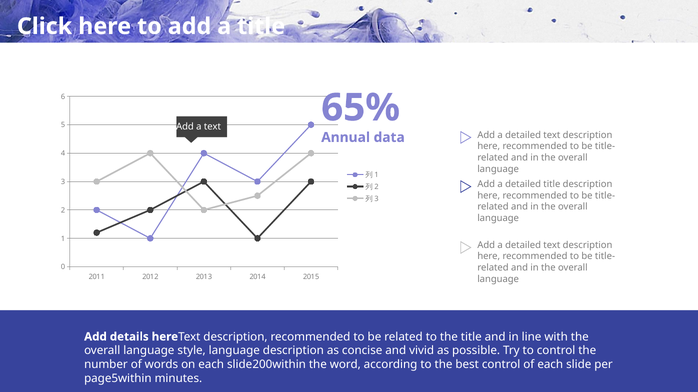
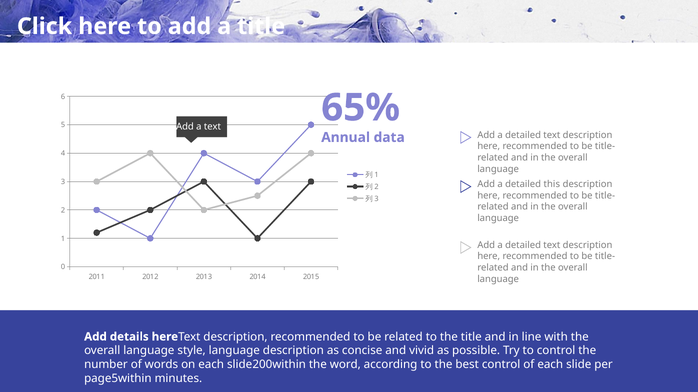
detailed title: title -> this
